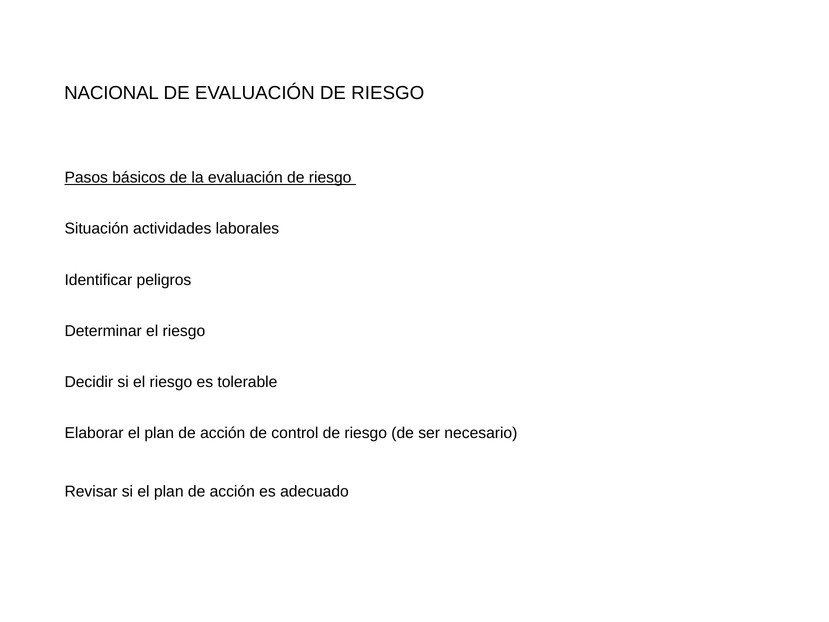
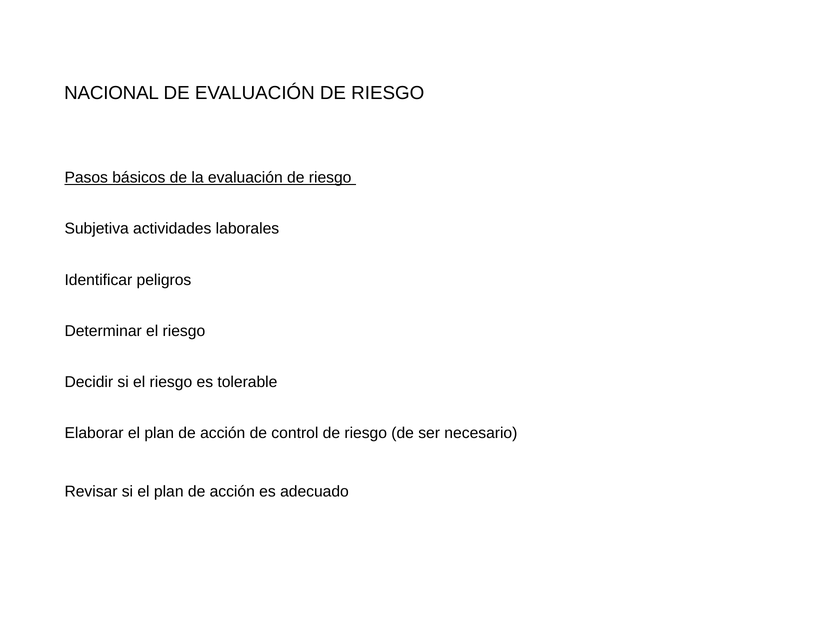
Situación: Situación -> Subjetiva
